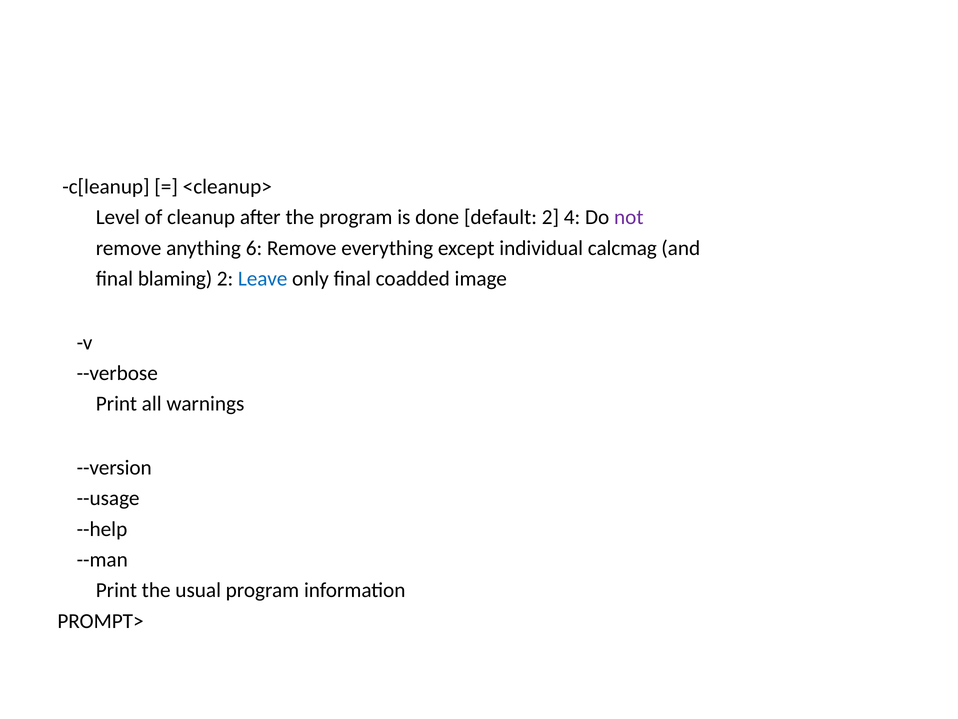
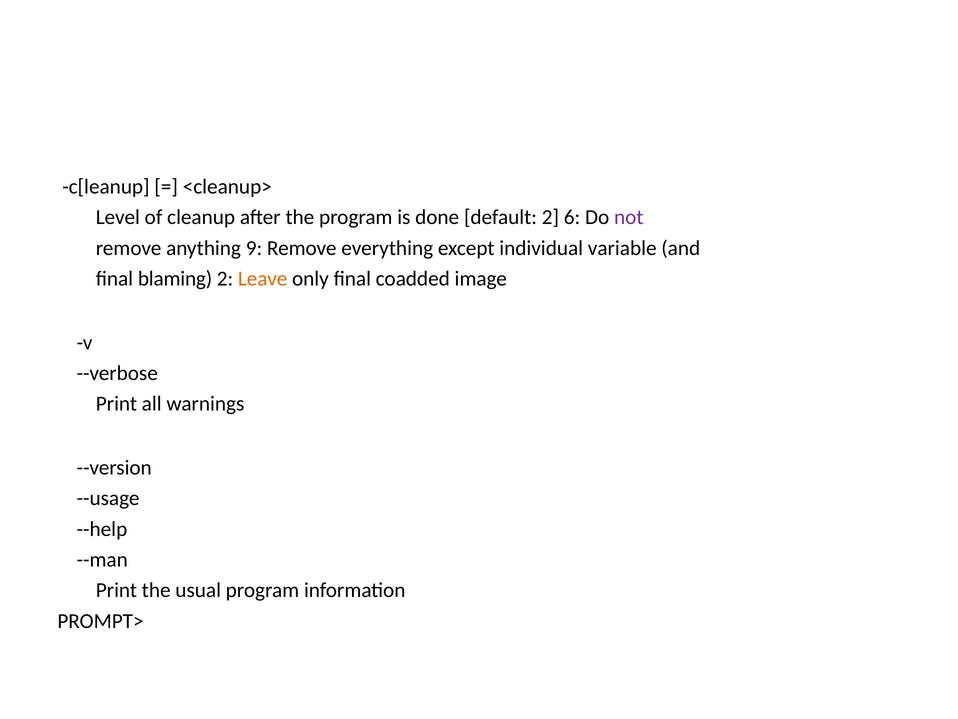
4: 4 -> 6
6: 6 -> 9
calcmag: calcmag -> variable
Leave colour: blue -> orange
